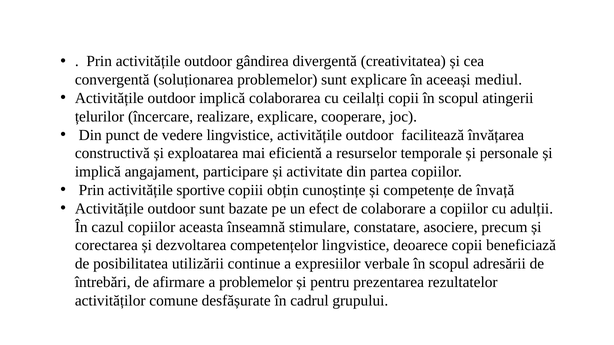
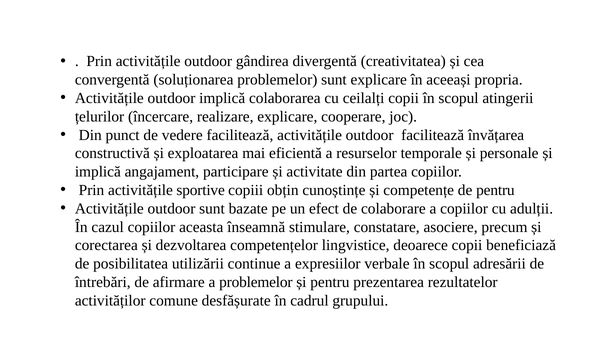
mediul: mediul -> propria
vedere lingvistice: lingvistice -> facilitează
de învață: învață -> pentru
